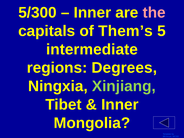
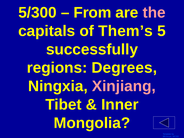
Inner at (92, 13): Inner -> From
intermediate: intermediate -> successfully
Xinjiang colour: light green -> pink
